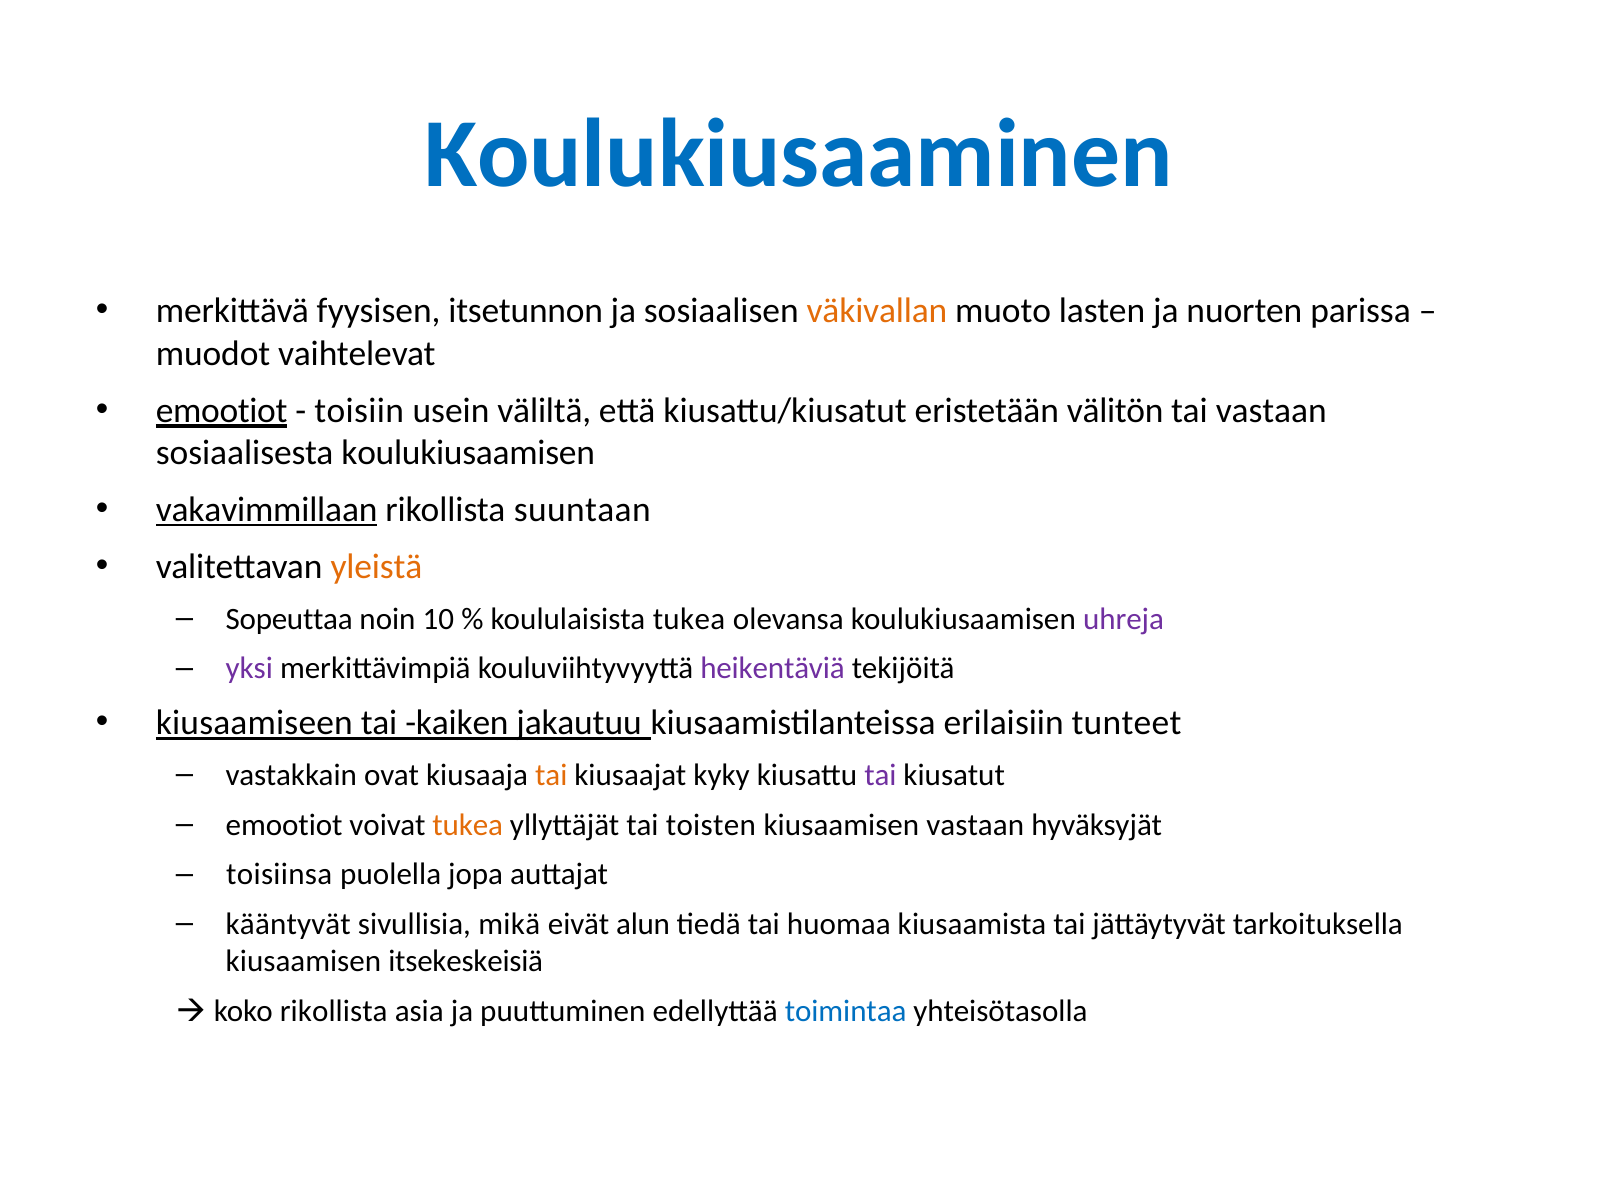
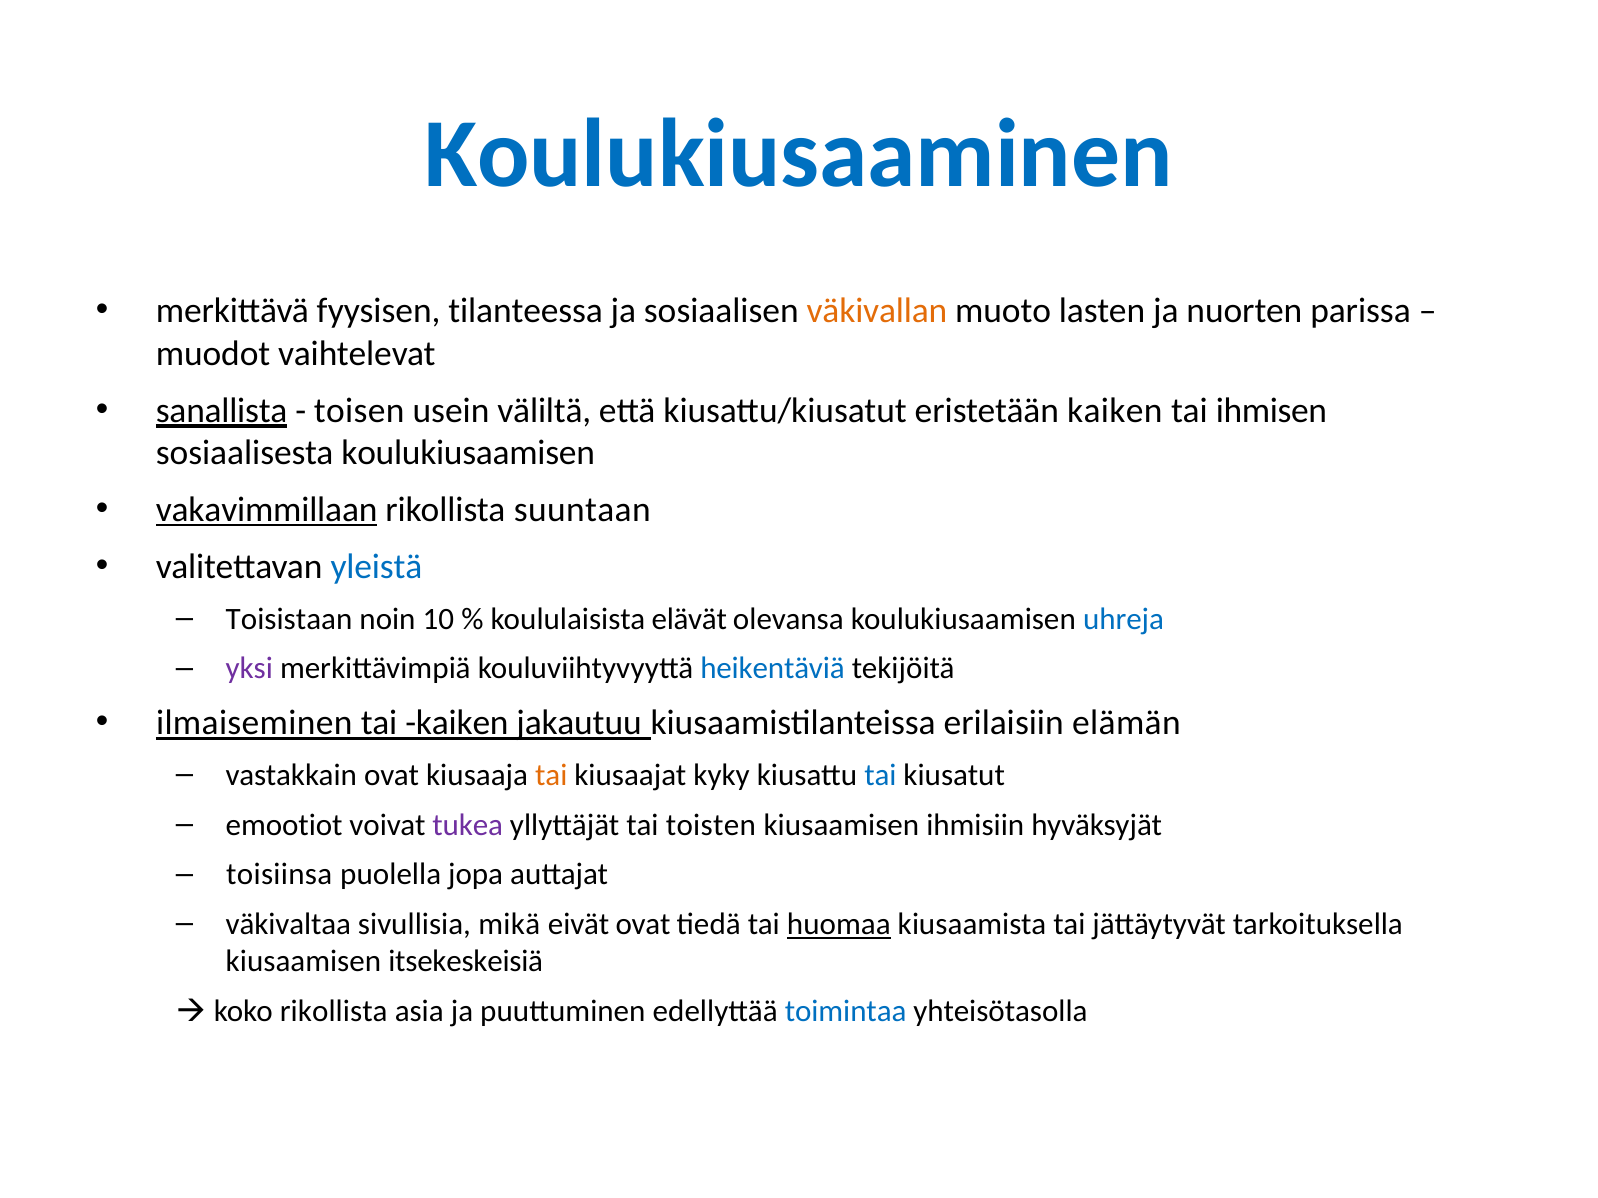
itsetunnon: itsetunnon -> tilanteessa
emootiot at (222, 411): emootiot -> sanallista
toisiin: toisiin -> toisen
eristetään välitön: välitön -> kaiken
tai vastaan: vastaan -> ihmisen
yleistä colour: orange -> blue
Sopeuttaa: Sopeuttaa -> Toisistaan
koululaisista tukea: tukea -> elävät
uhreja colour: purple -> blue
heikentäviä colour: purple -> blue
kiusaamiseen: kiusaamiseen -> ilmaiseminen
tunteet: tunteet -> elämän
tai at (880, 775) colour: purple -> blue
tukea at (468, 825) colour: orange -> purple
kiusaamisen vastaan: vastaan -> ihmisiin
kääntyvät: kääntyvät -> väkivaltaa
eivät alun: alun -> ovat
huomaa underline: none -> present
